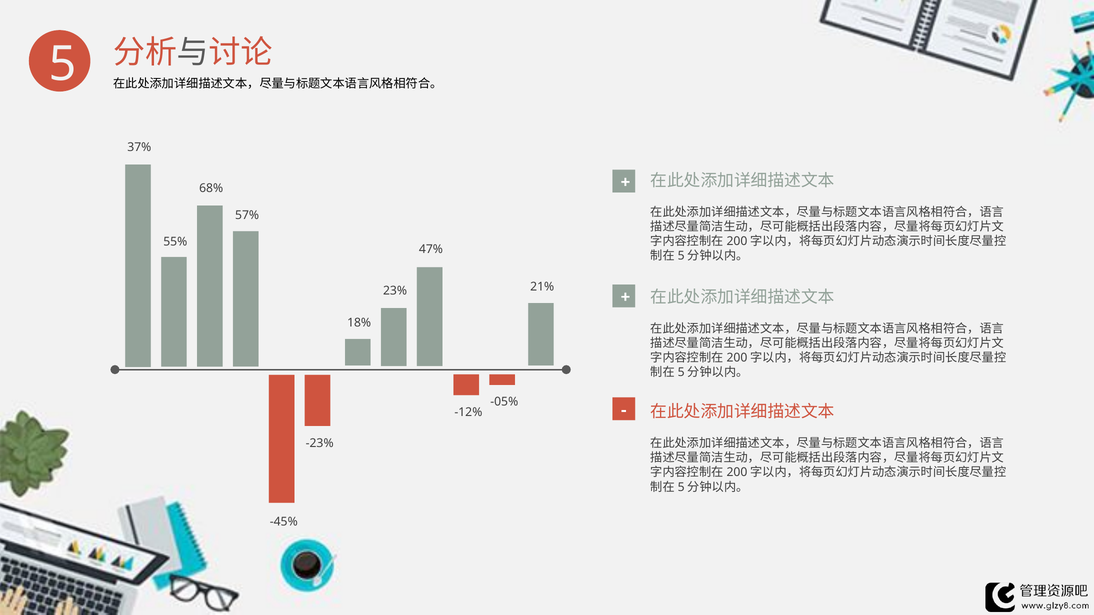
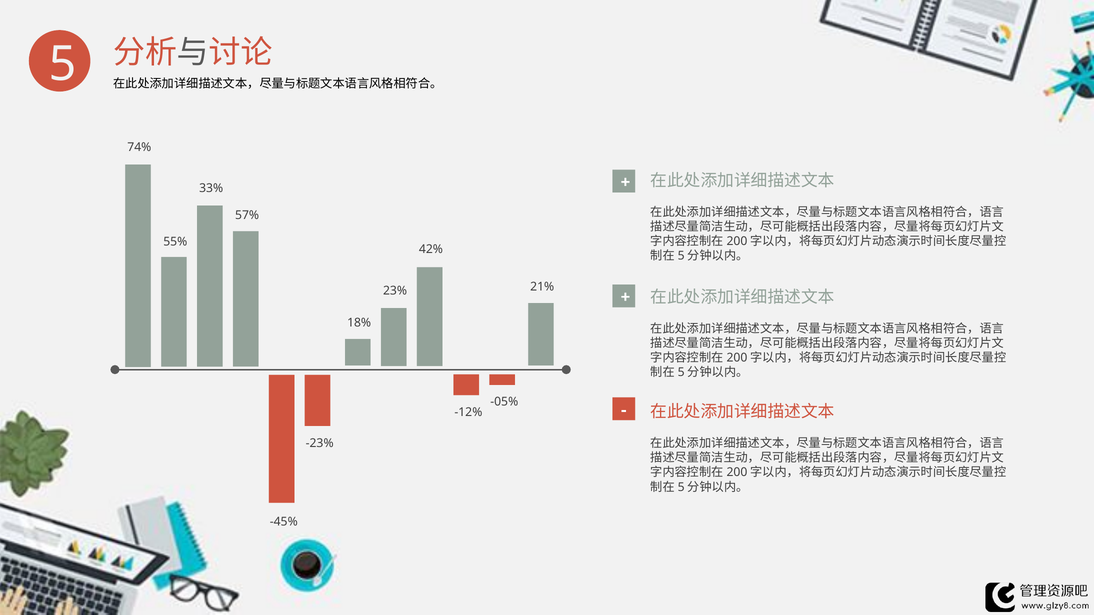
37%: 37% -> 74%
68%: 68% -> 33%
47%: 47% -> 42%
